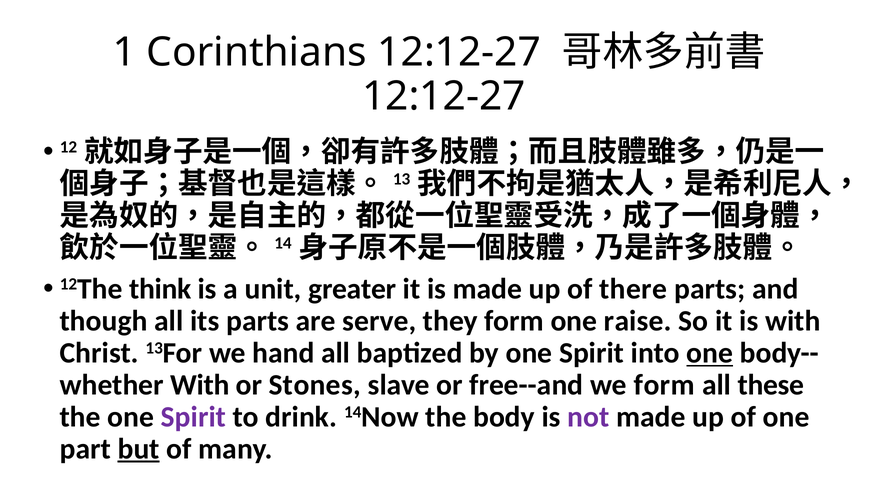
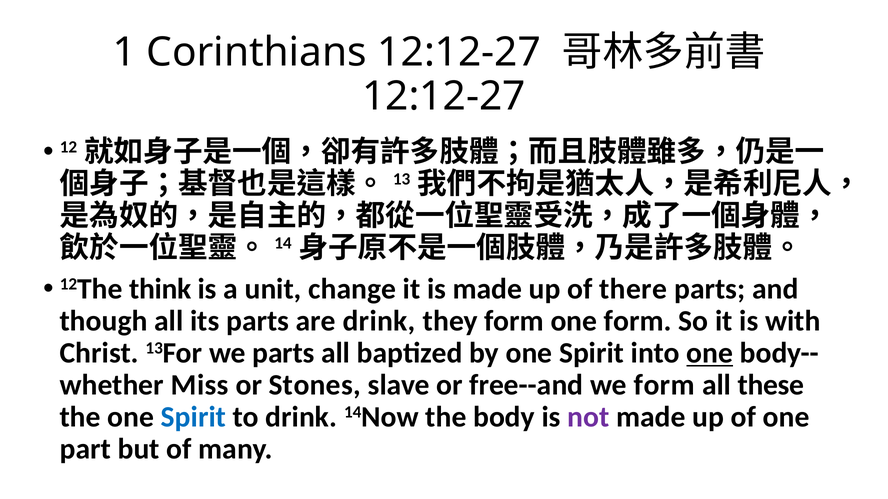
greater: greater -> change
are serve: serve -> drink
one raise: raise -> form
we hand: hand -> parts
With at (200, 385): With -> Miss
Spirit at (193, 417) colour: purple -> blue
but underline: present -> none
